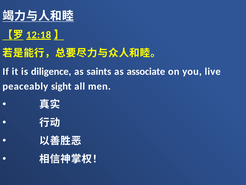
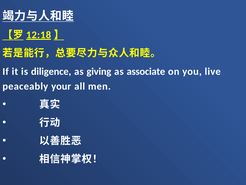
saints: saints -> giving
sight: sight -> your
